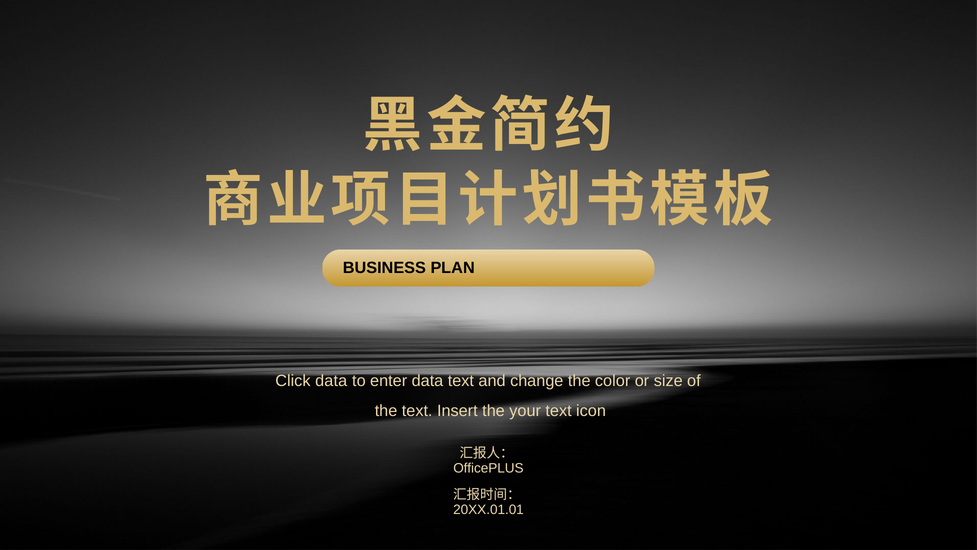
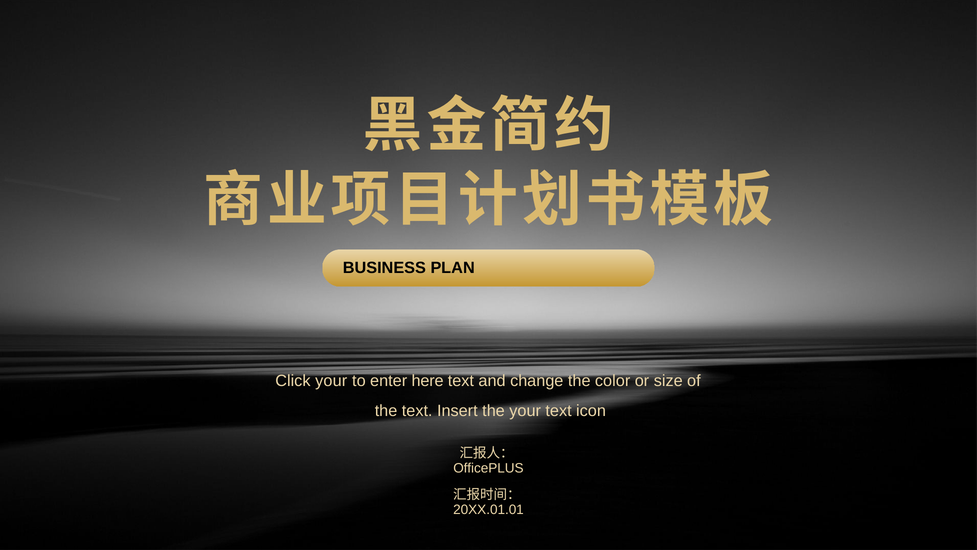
Click data: data -> your
enter data: data -> here
